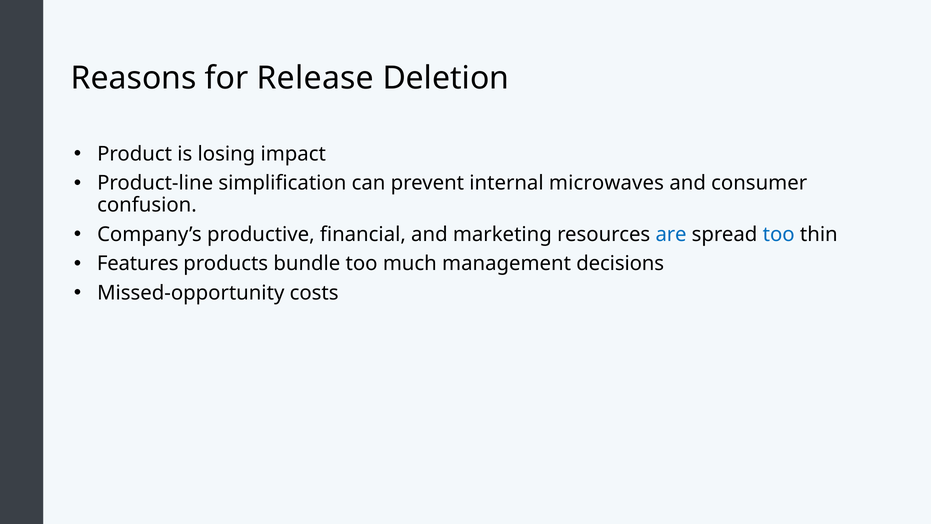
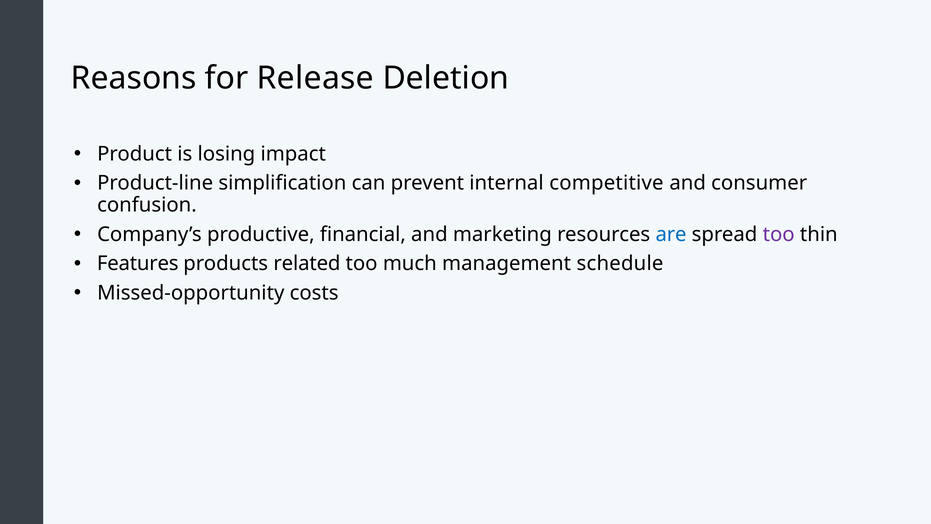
microwaves: microwaves -> competitive
too at (779, 234) colour: blue -> purple
bundle: bundle -> related
decisions: decisions -> schedule
